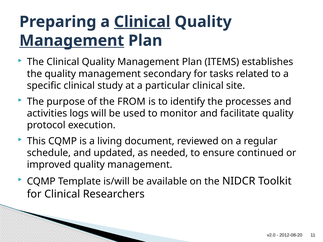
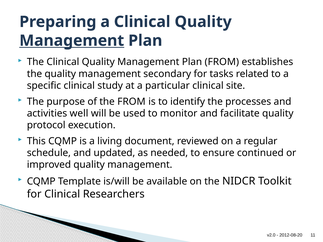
Clinical at (142, 22) underline: present -> none
Plan ITEMS: ITEMS -> FROM
logs: logs -> well
